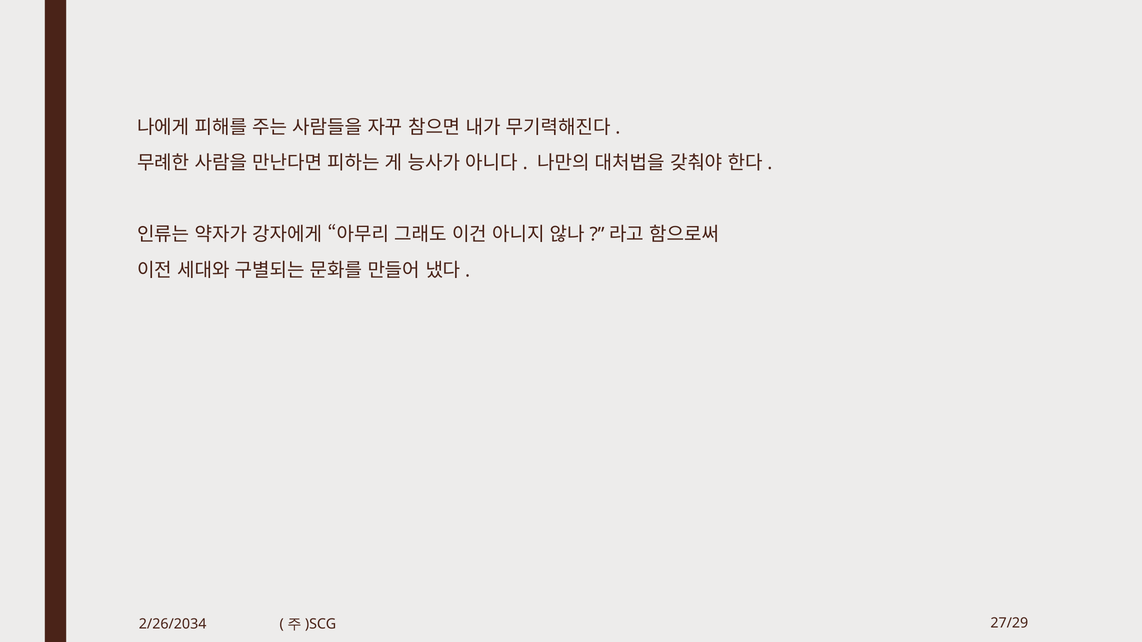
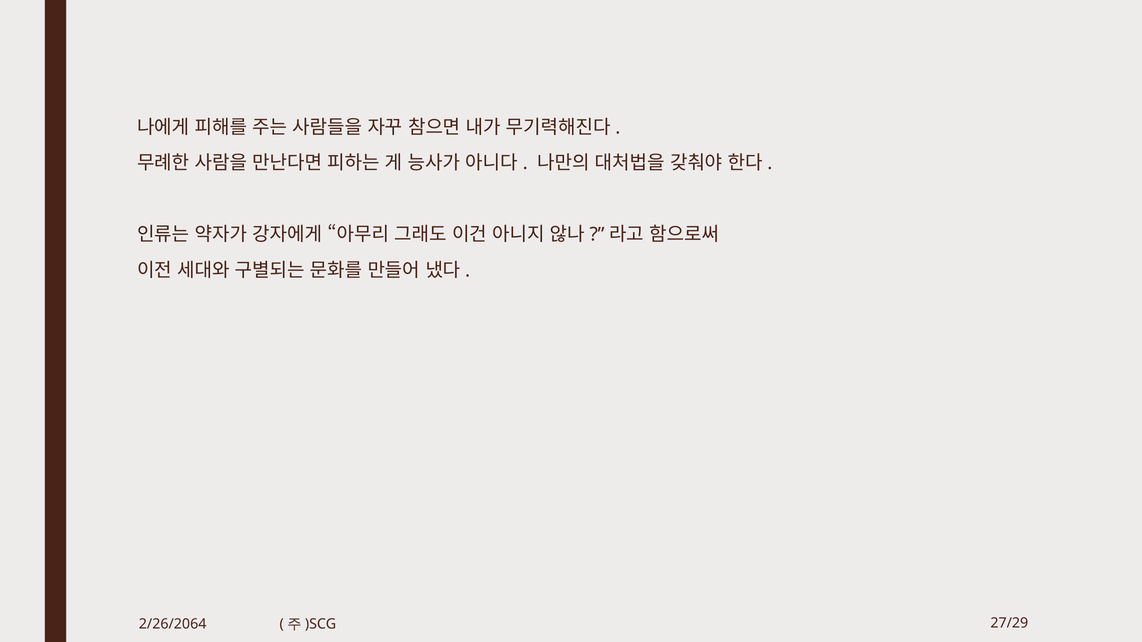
2/26/2034: 2/26/2034 -> 2/26/2064
